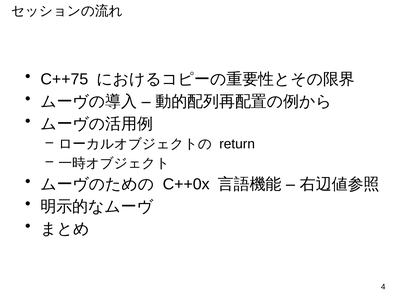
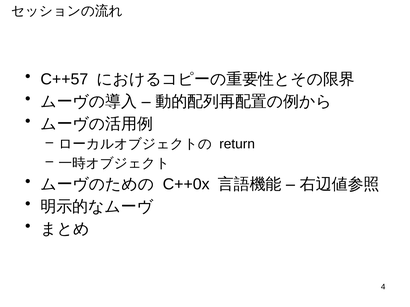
C++75: C++75 -> C++57
